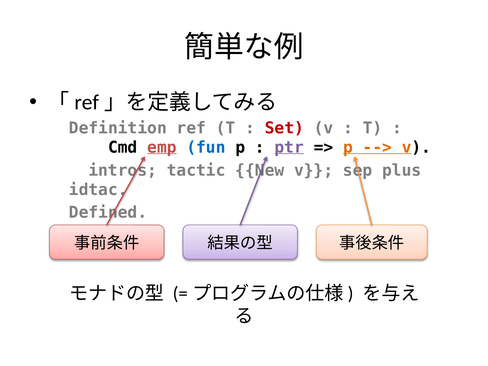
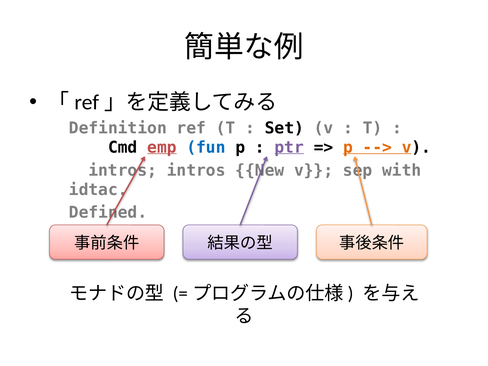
Set colour: red -> black
tactic at (196, 170): tactic -> intros
plus: plus -> with
